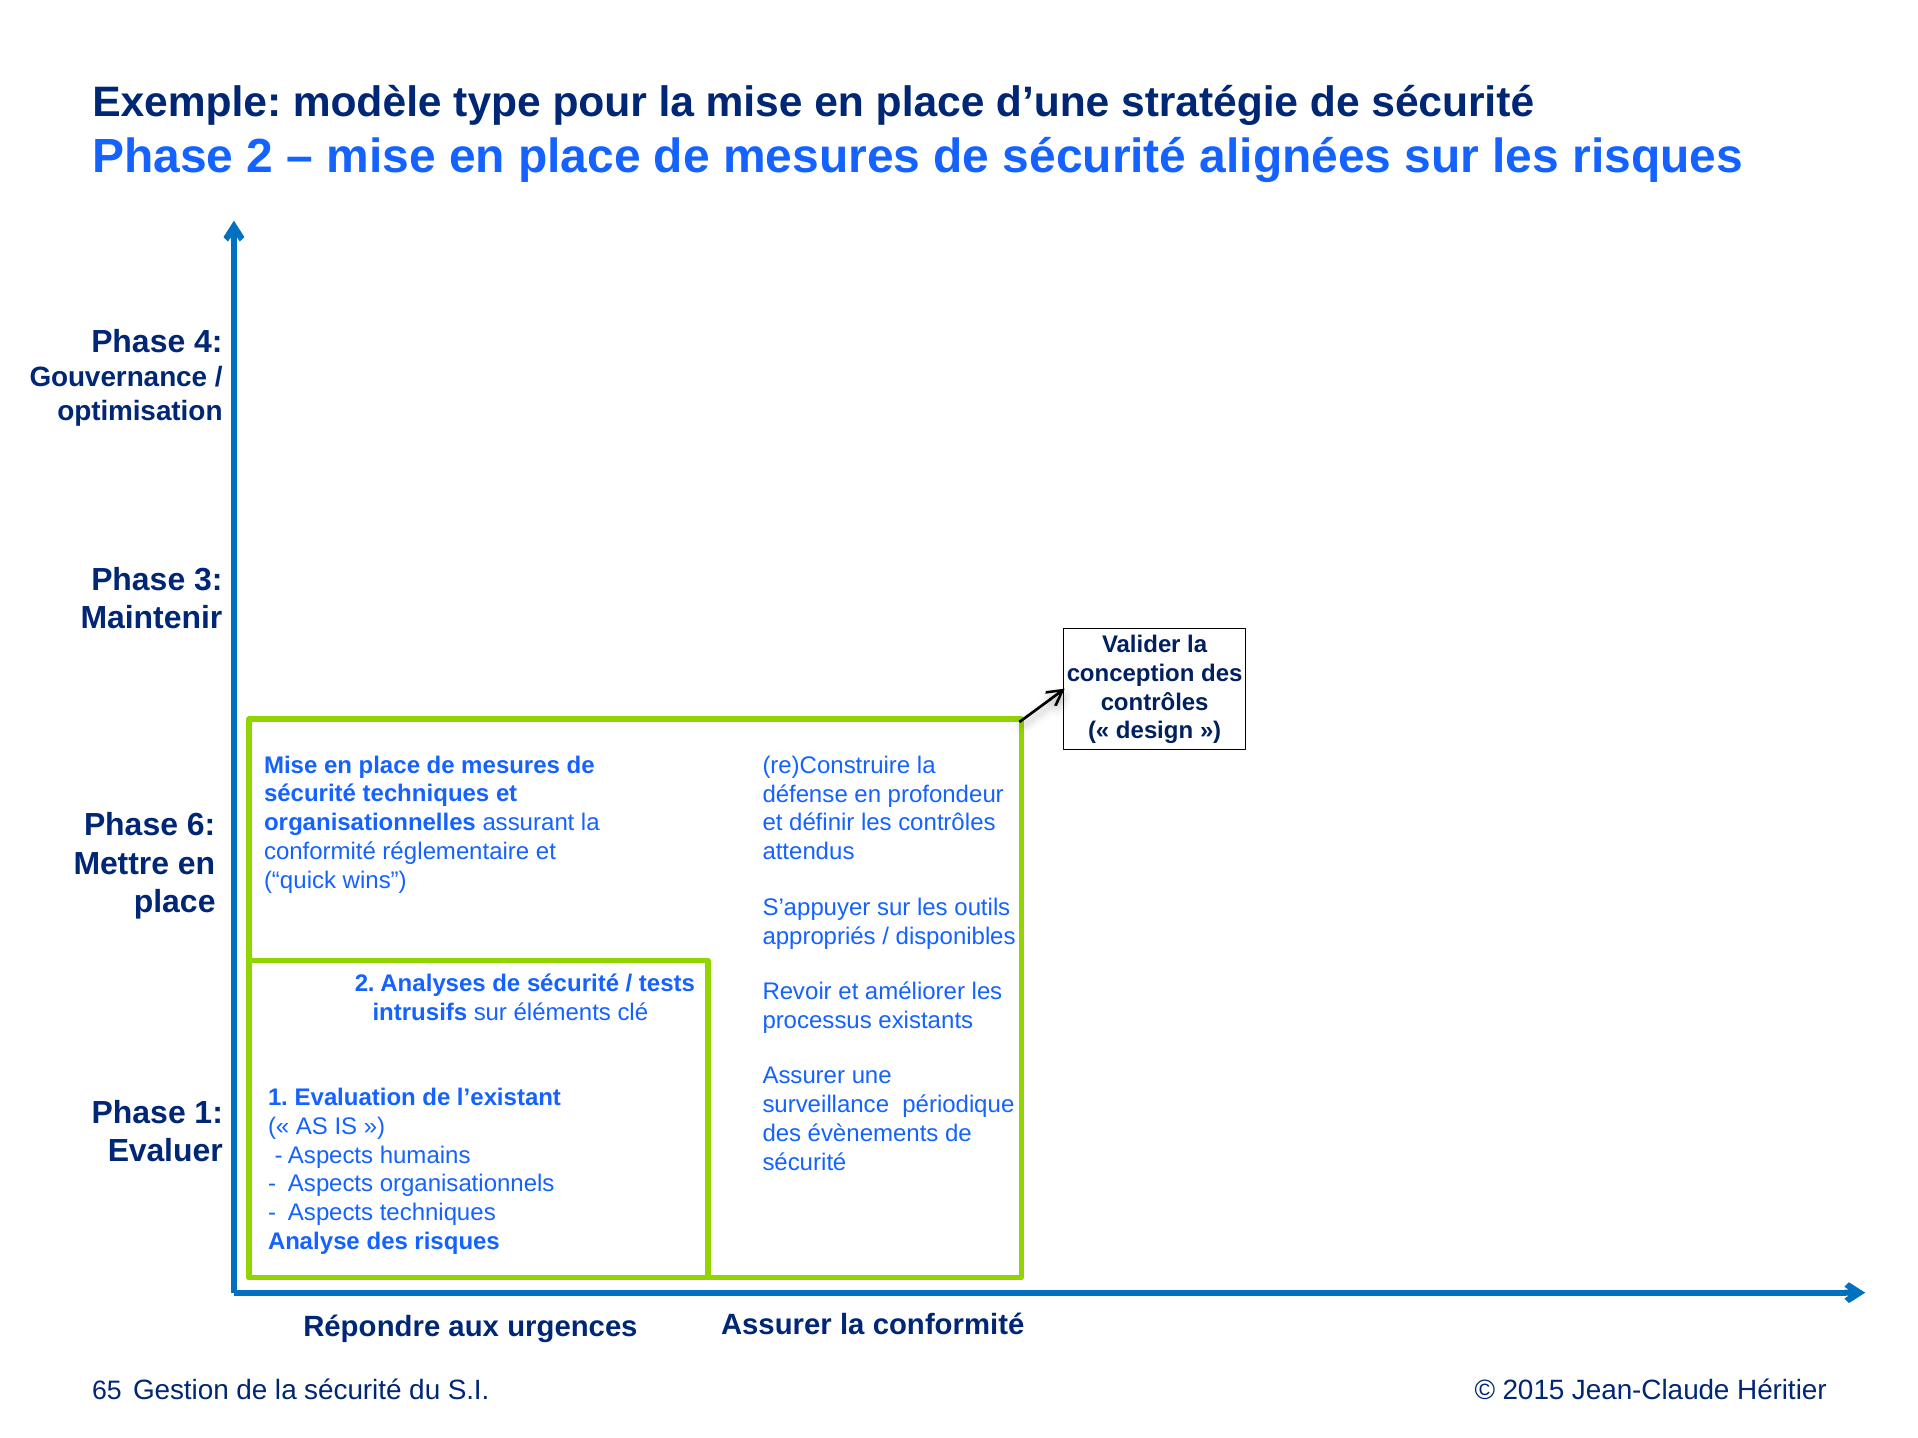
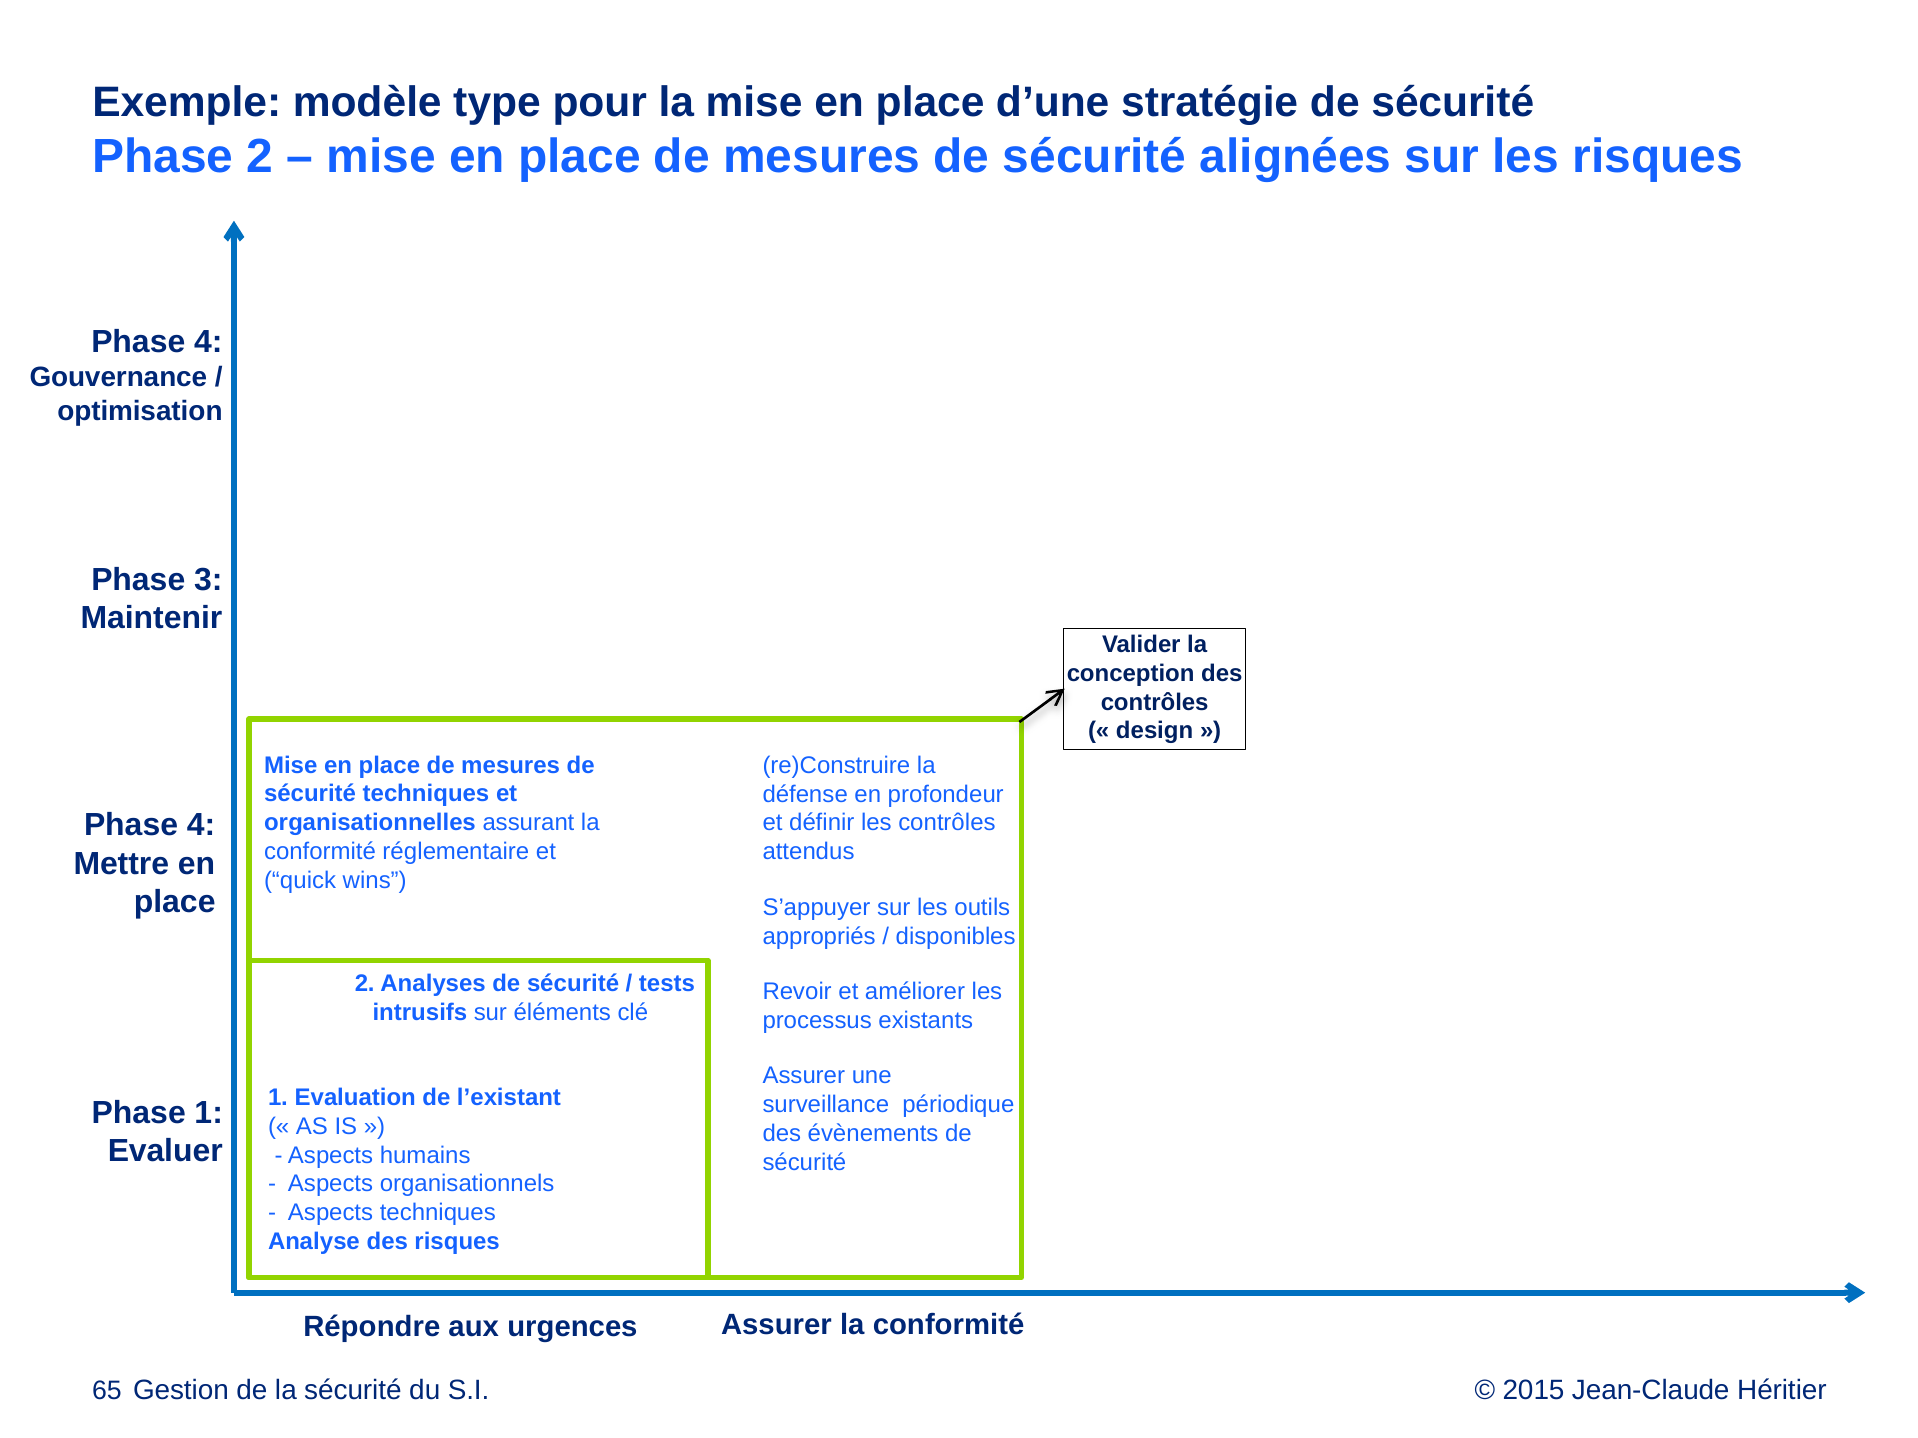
6 at (201, 826): 6 -> 4
